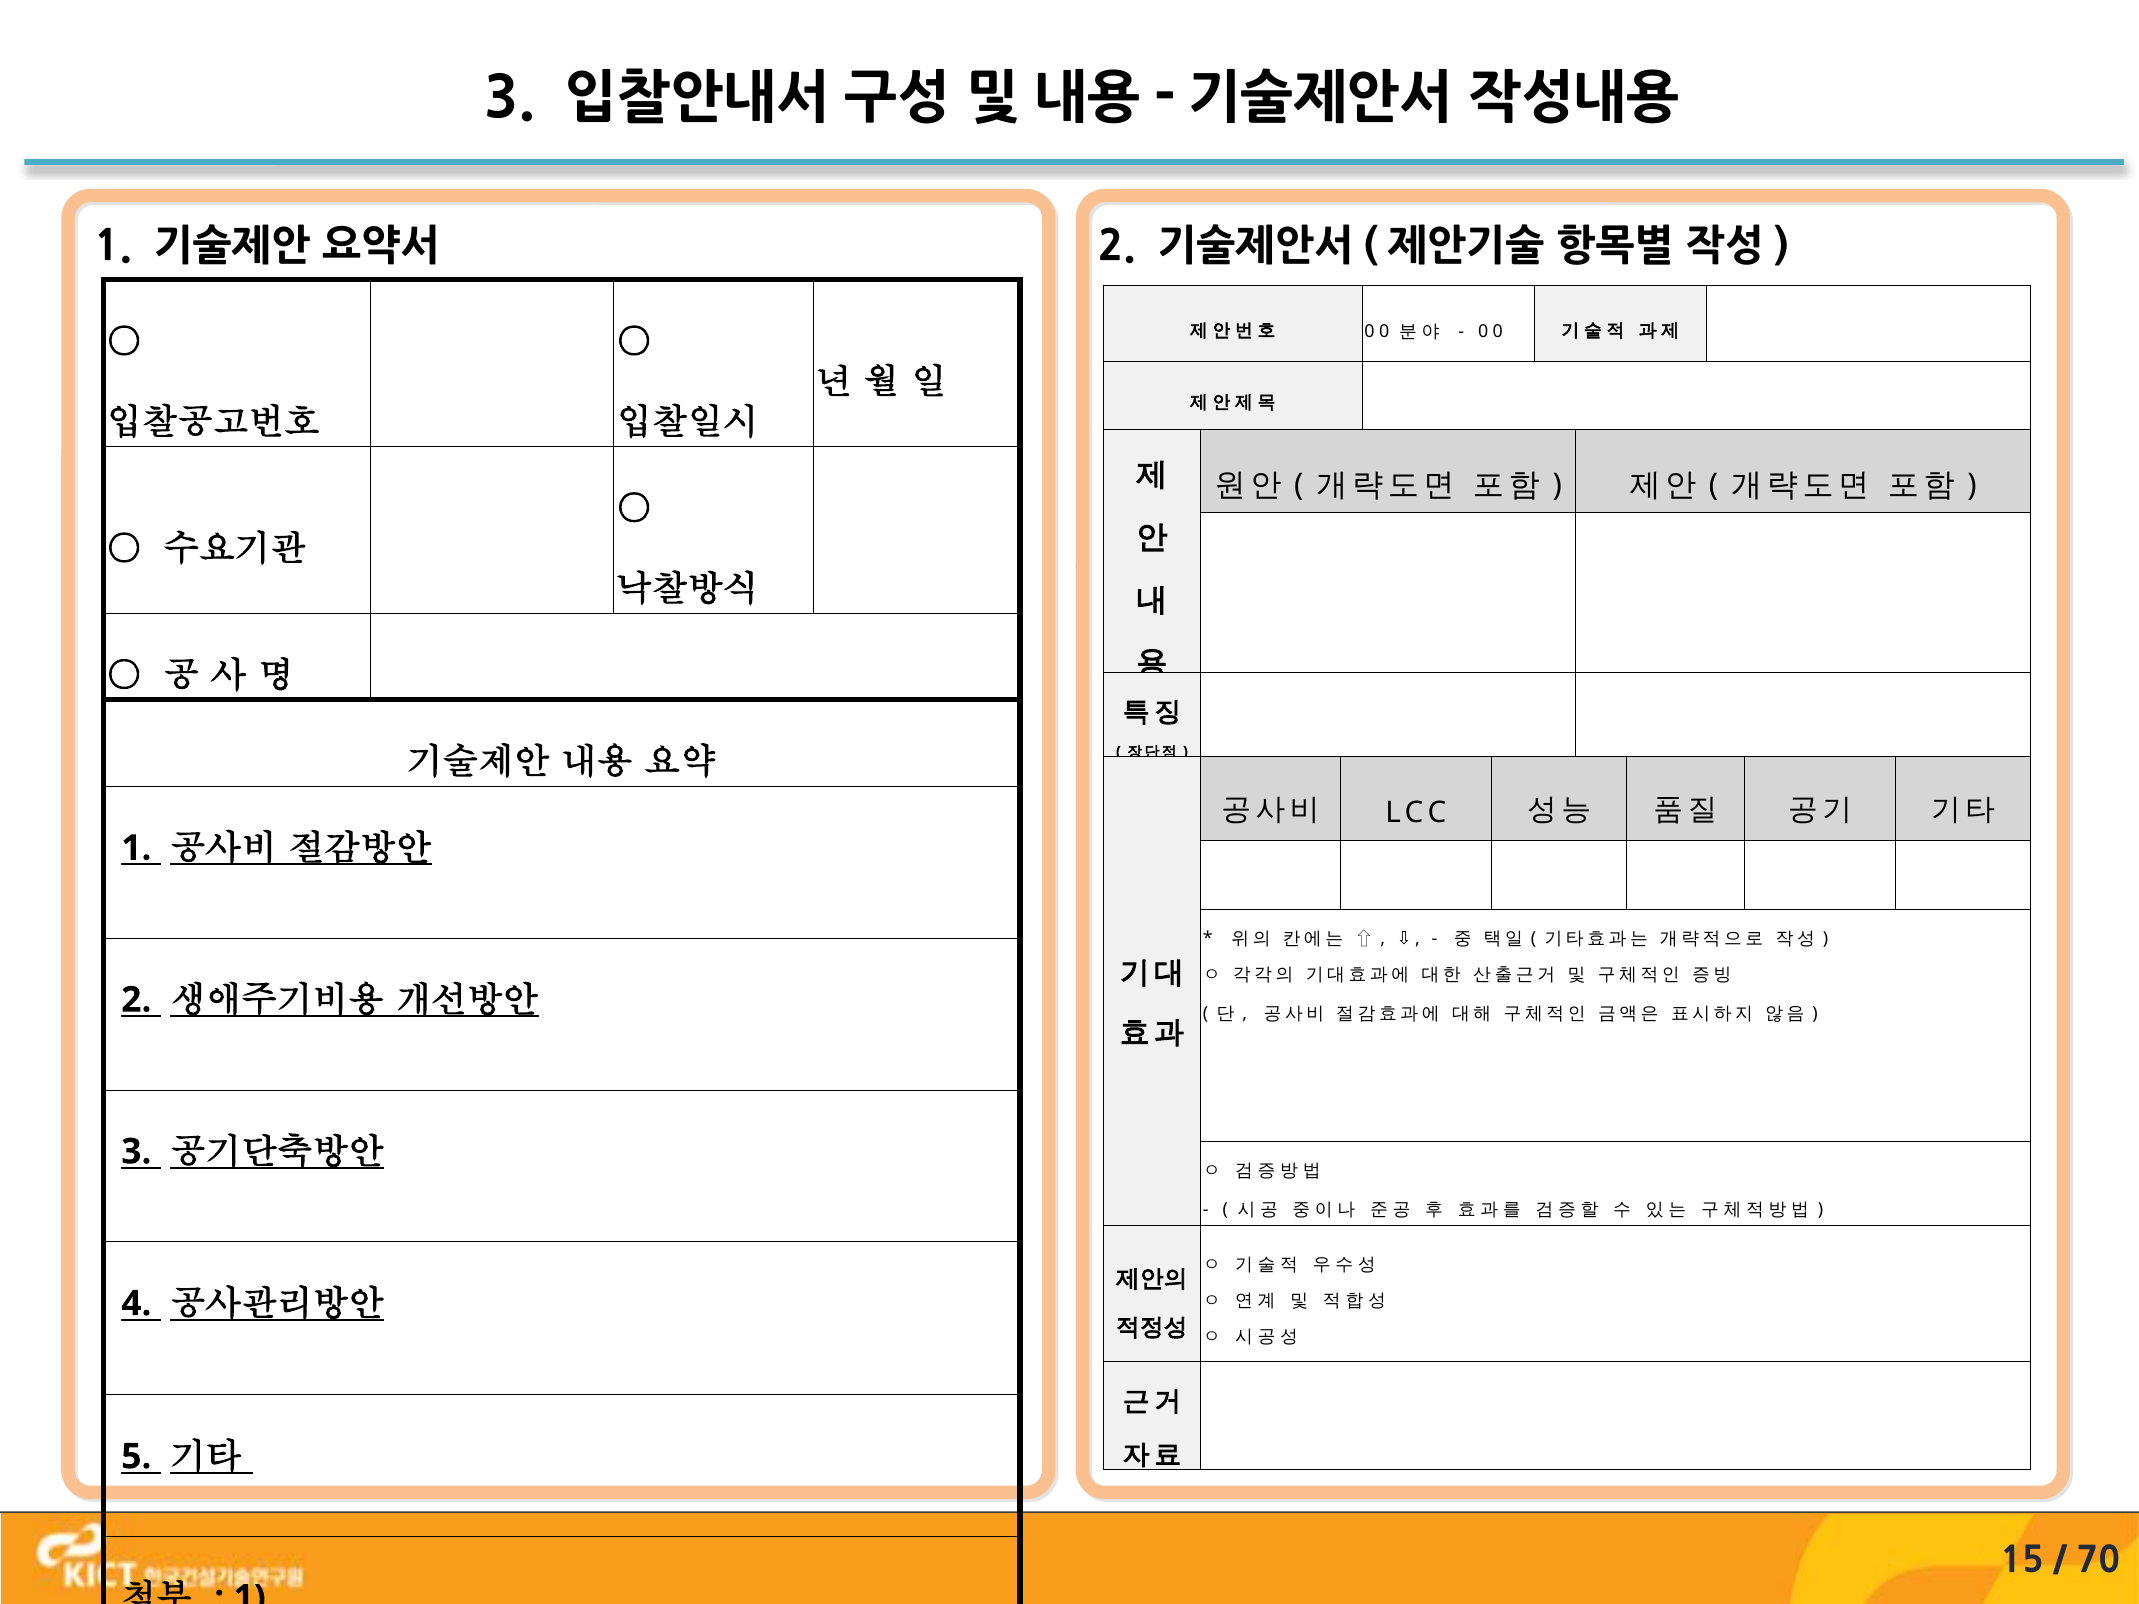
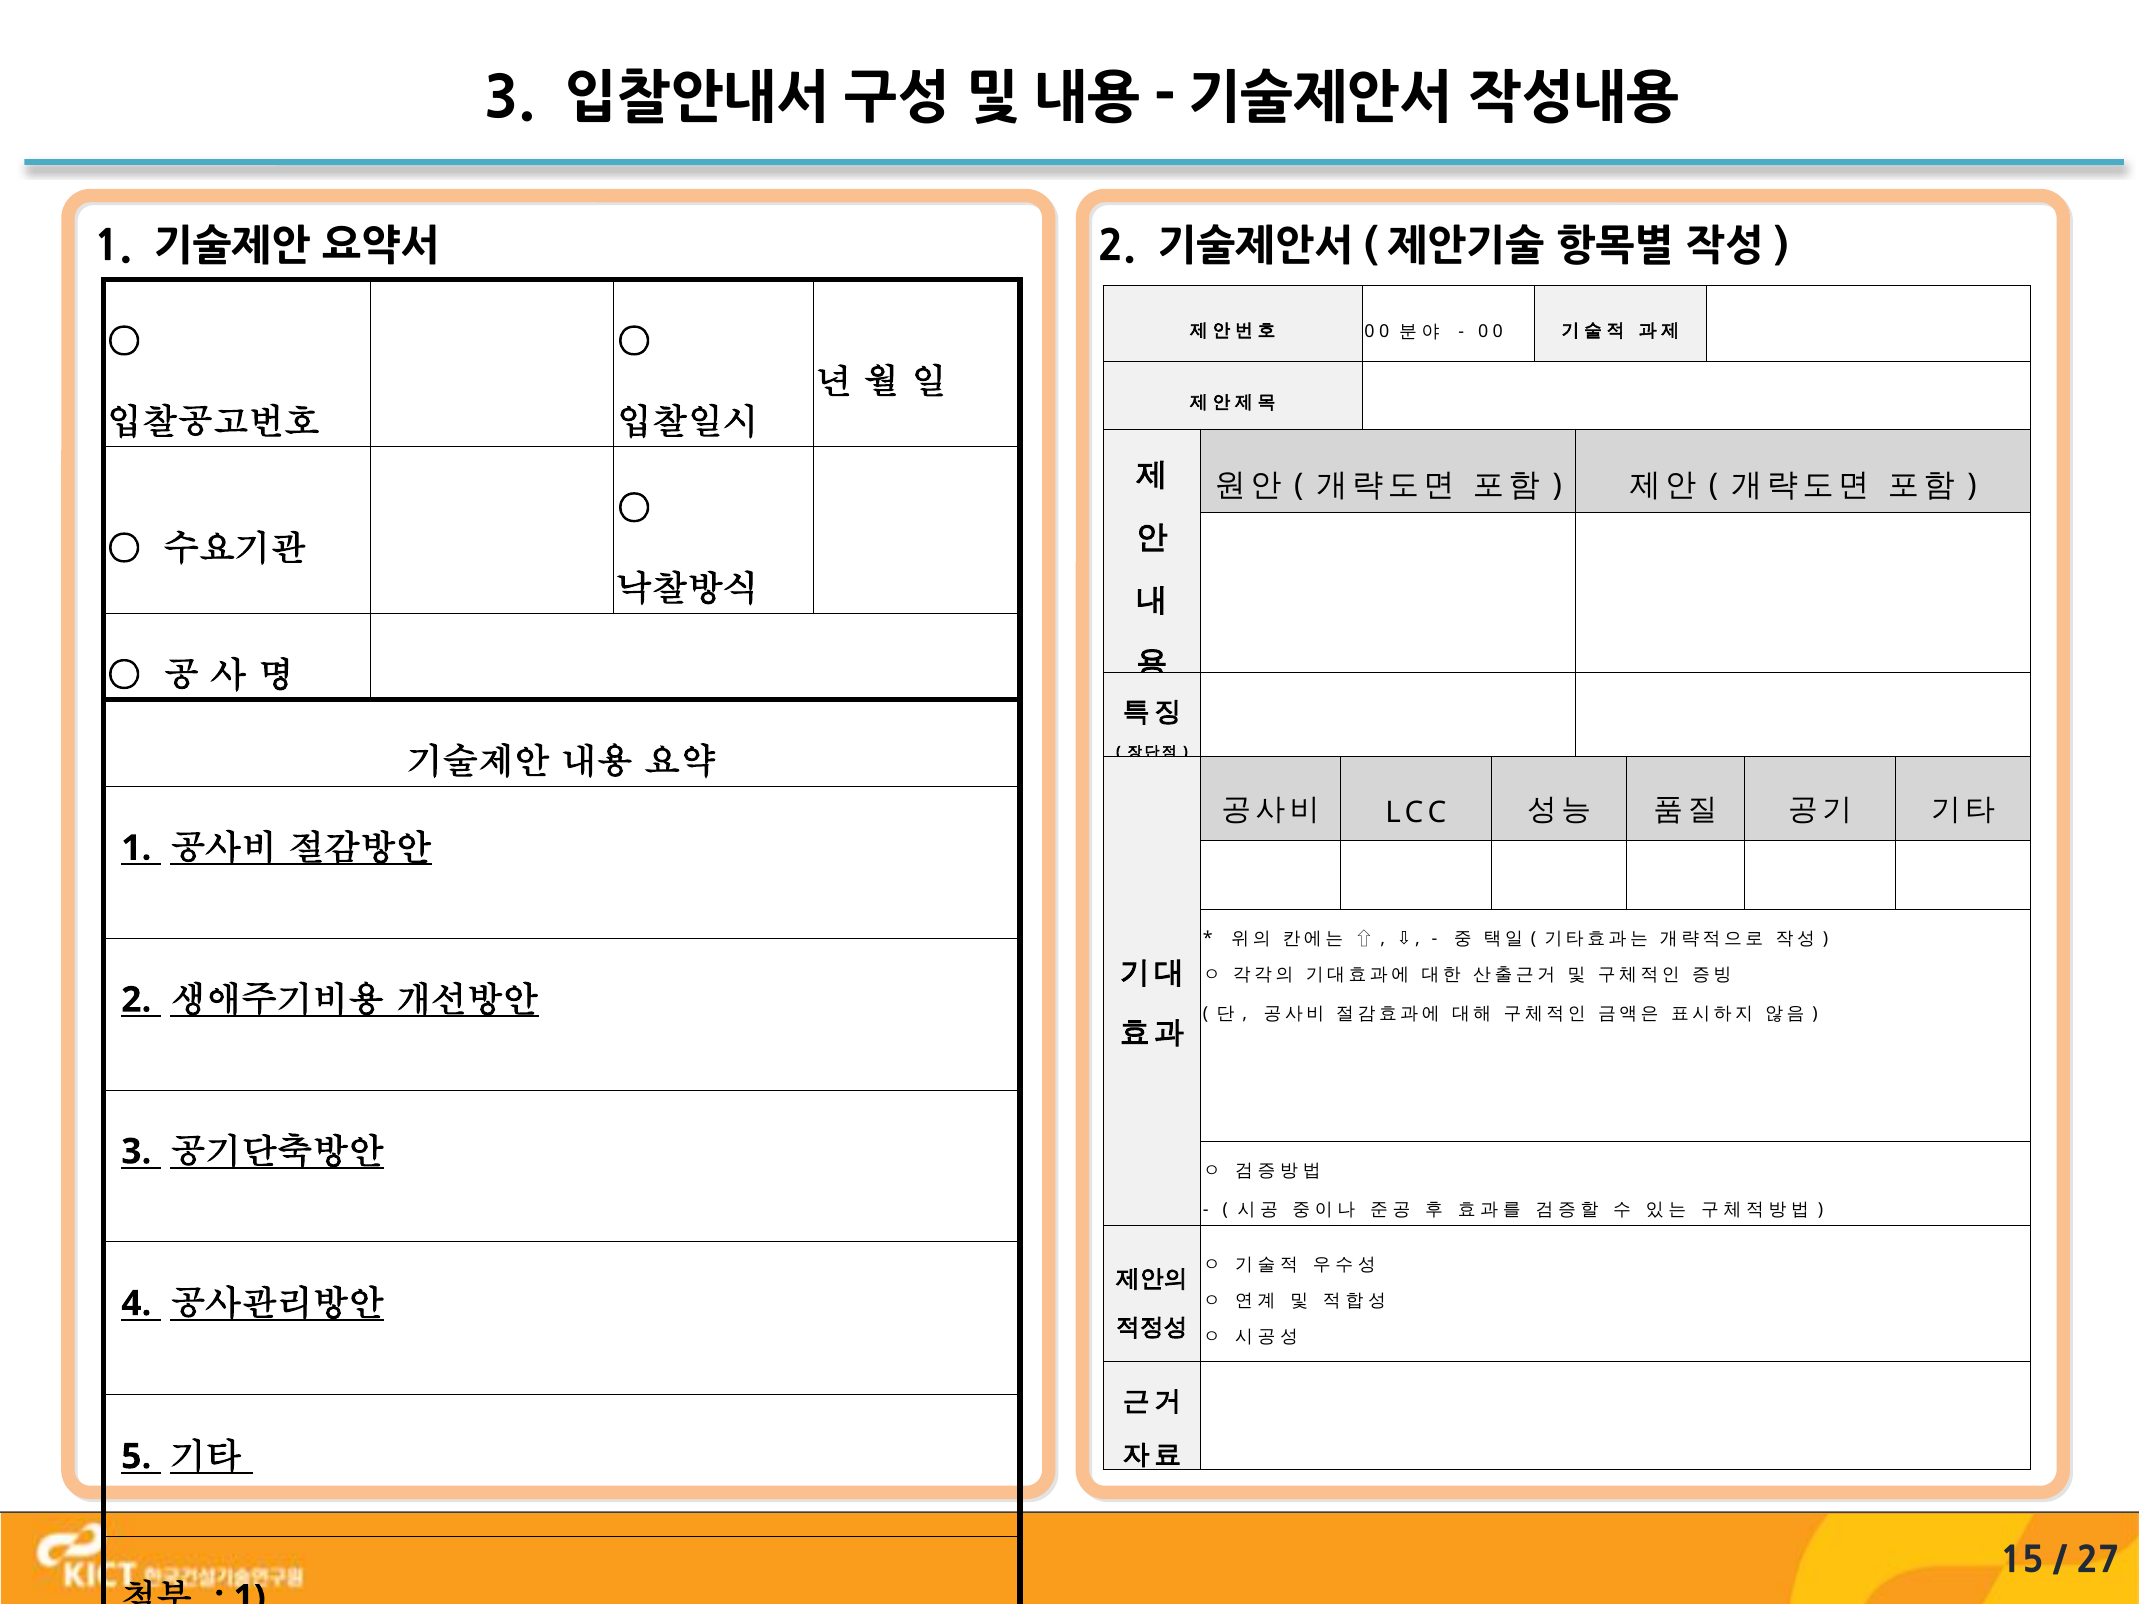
70: 70 -> 27
